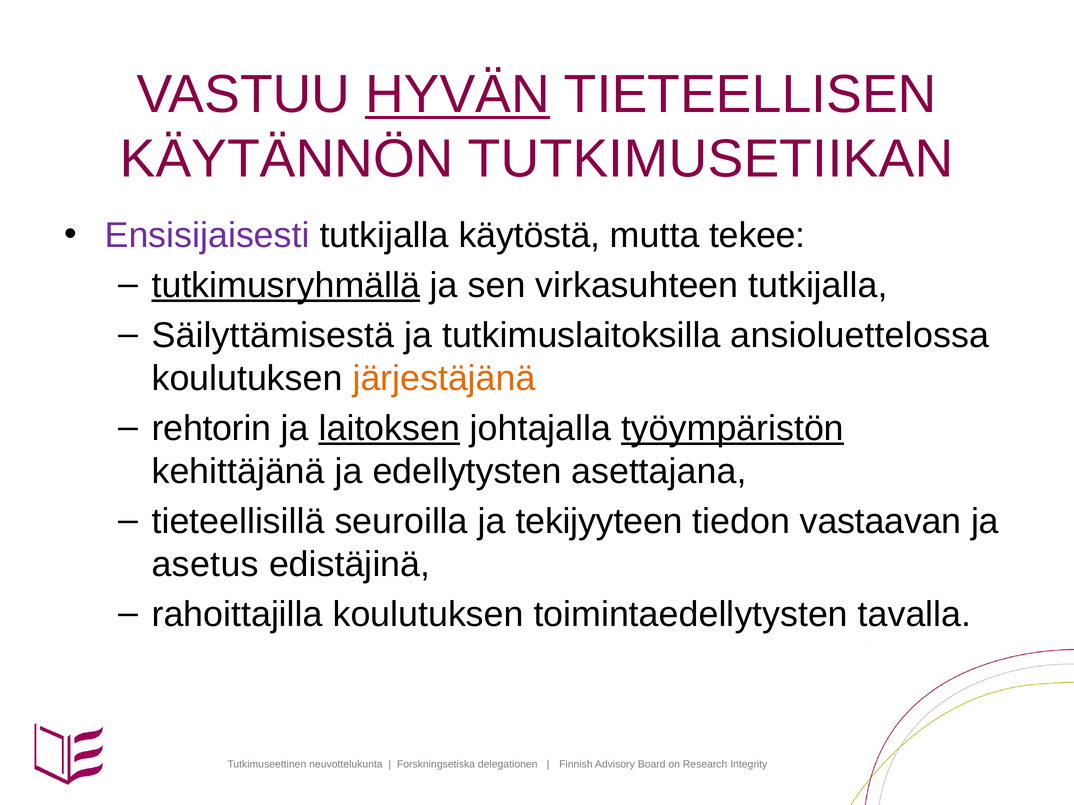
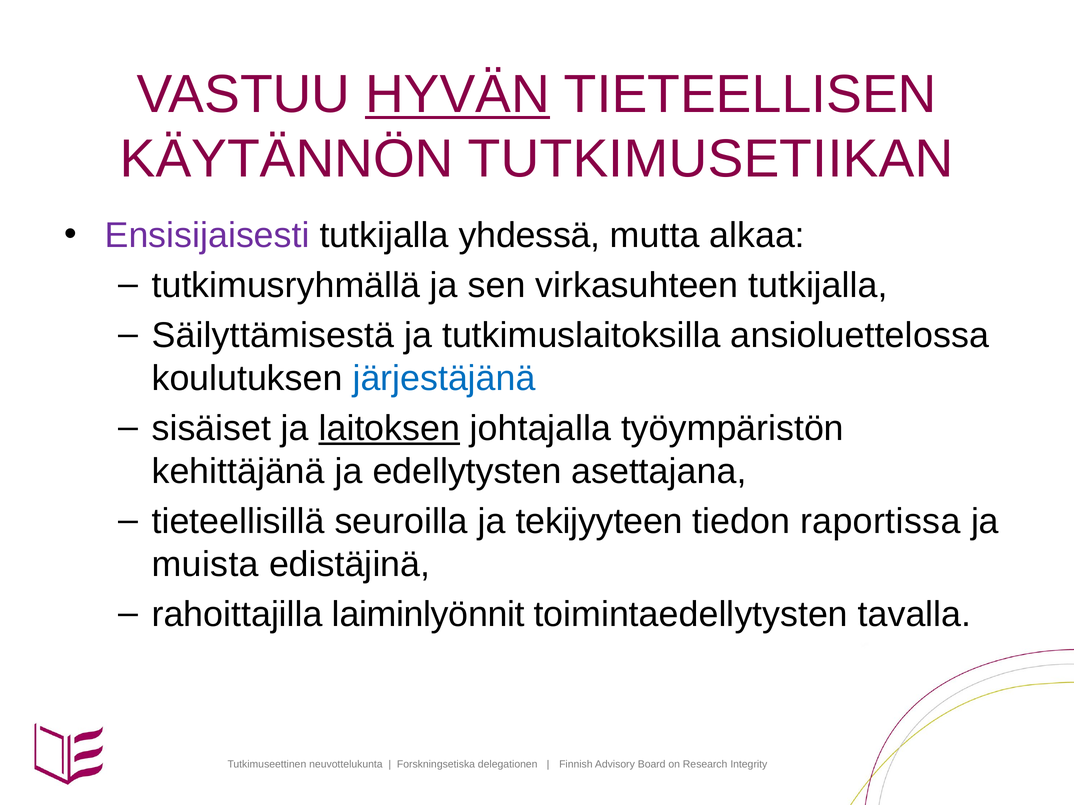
käytöstä: käytöstä -> yhdessä
tekee: tekee -> alkaa
tutkimusryhmällä underline: present -> none
järjestäjänä colour: orange -> blue
rehtorin: rehtorin -> sisäiset
työympäristön underline: present -> none
vastaavan: vastaavan -> raportissa
asetus: asetus -> muista
rahoittajilla koulutuksen: koulutuksen -> laiminlyönnit
